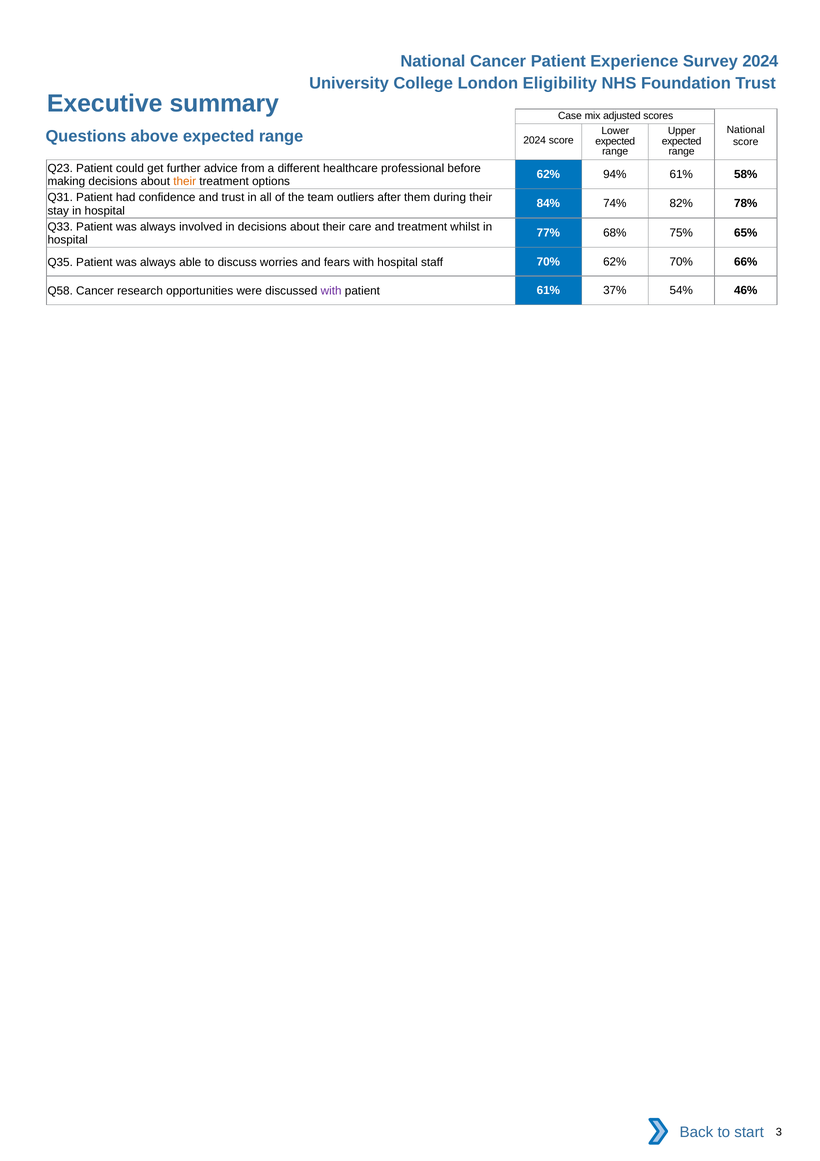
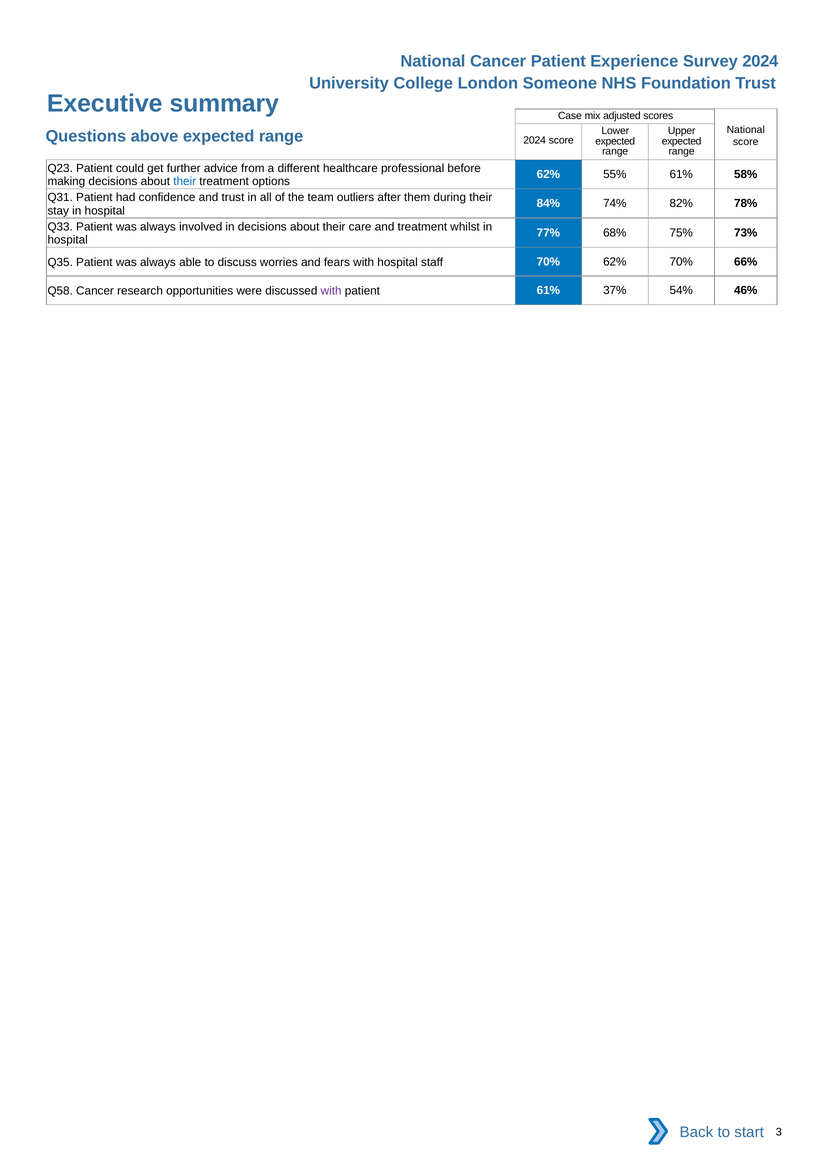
Eligibility: Eligibility -> Someone
94%: 94% -> 55%
their at (185, 181) colour: orange -> blue
65%: 65% -> 73%
